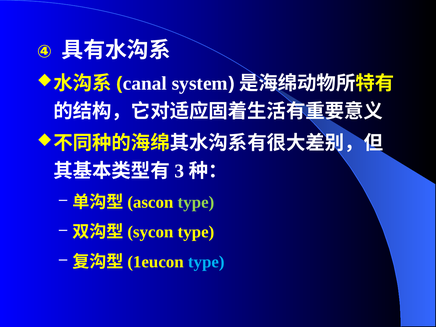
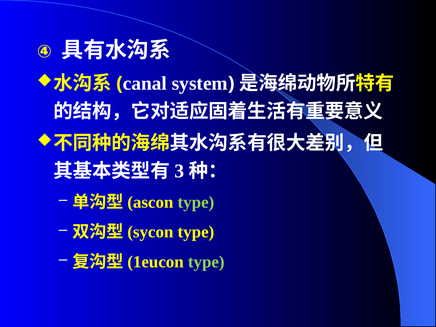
type at (206, 262) colour: light blue -> light green
